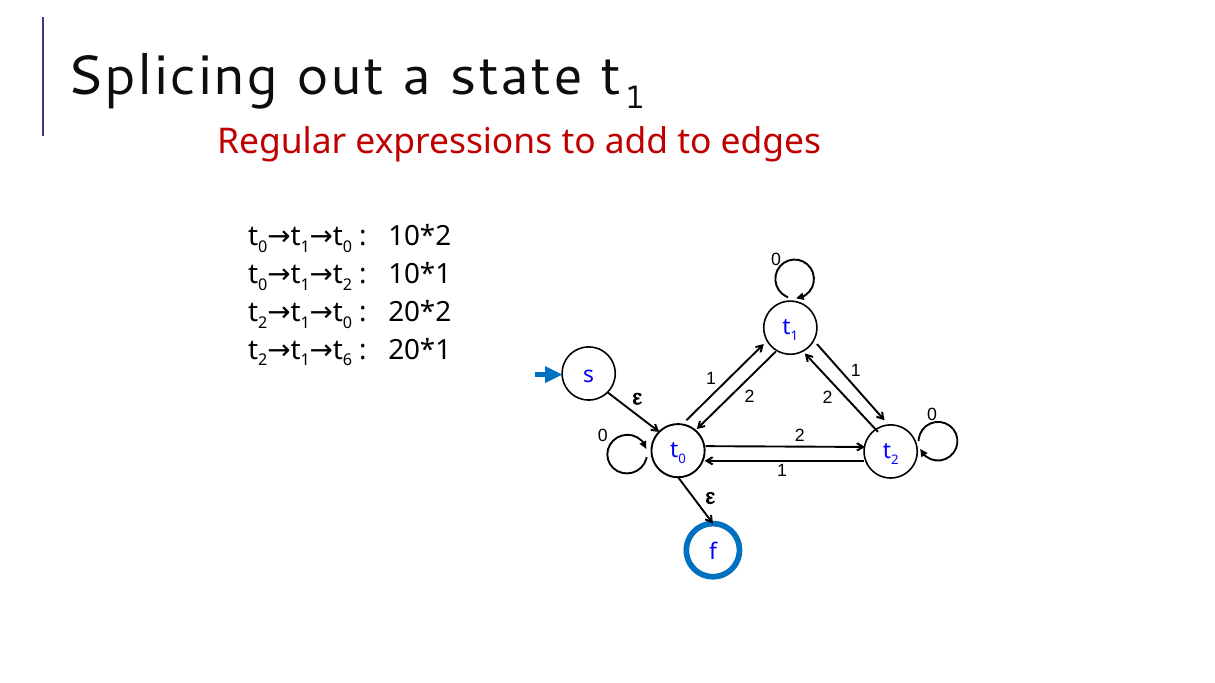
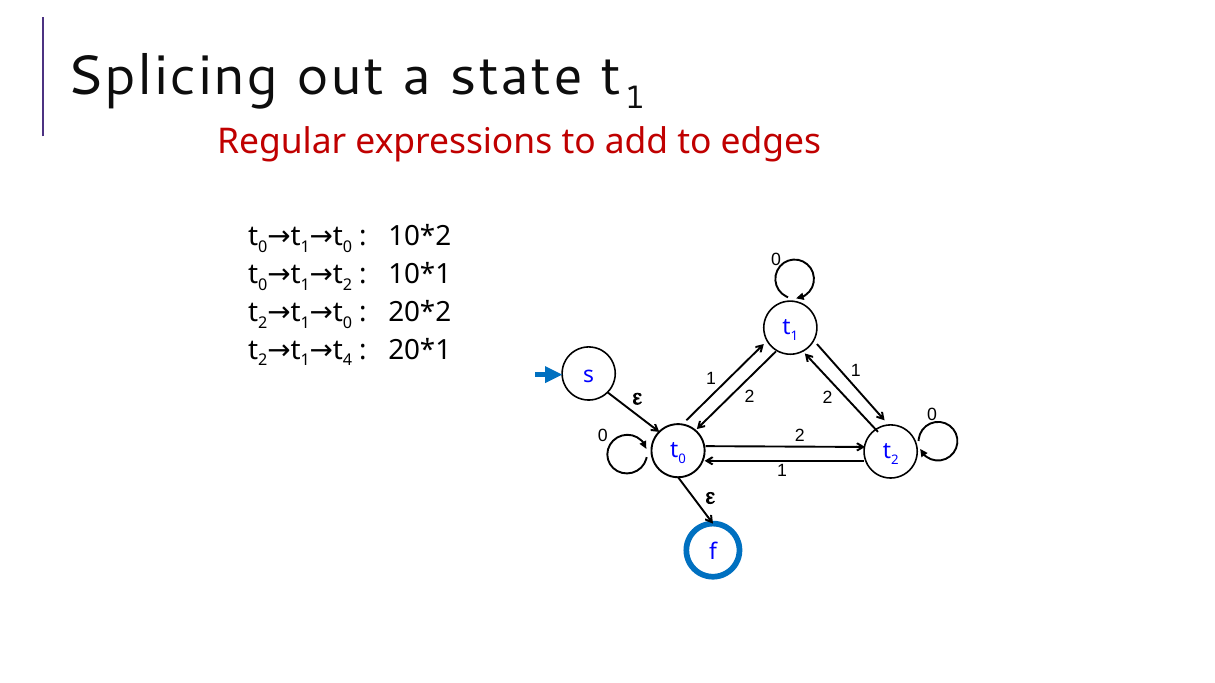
6: 6 -> 4
